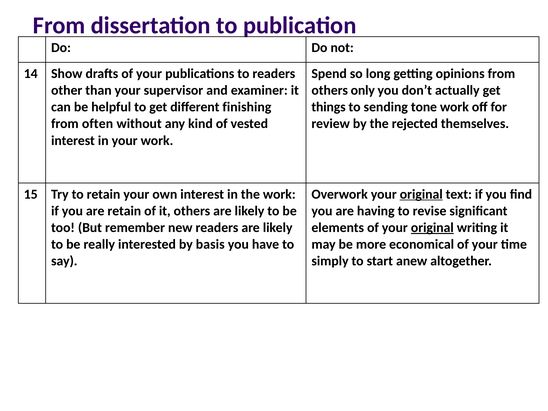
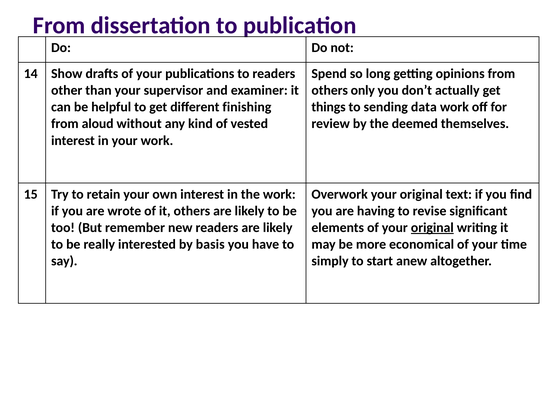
tone: tone -> data
often: often -> aloud
rejected: rejected -> deemed
original at (421, 194) underline: present -> none
are retain: retain -> wrote
